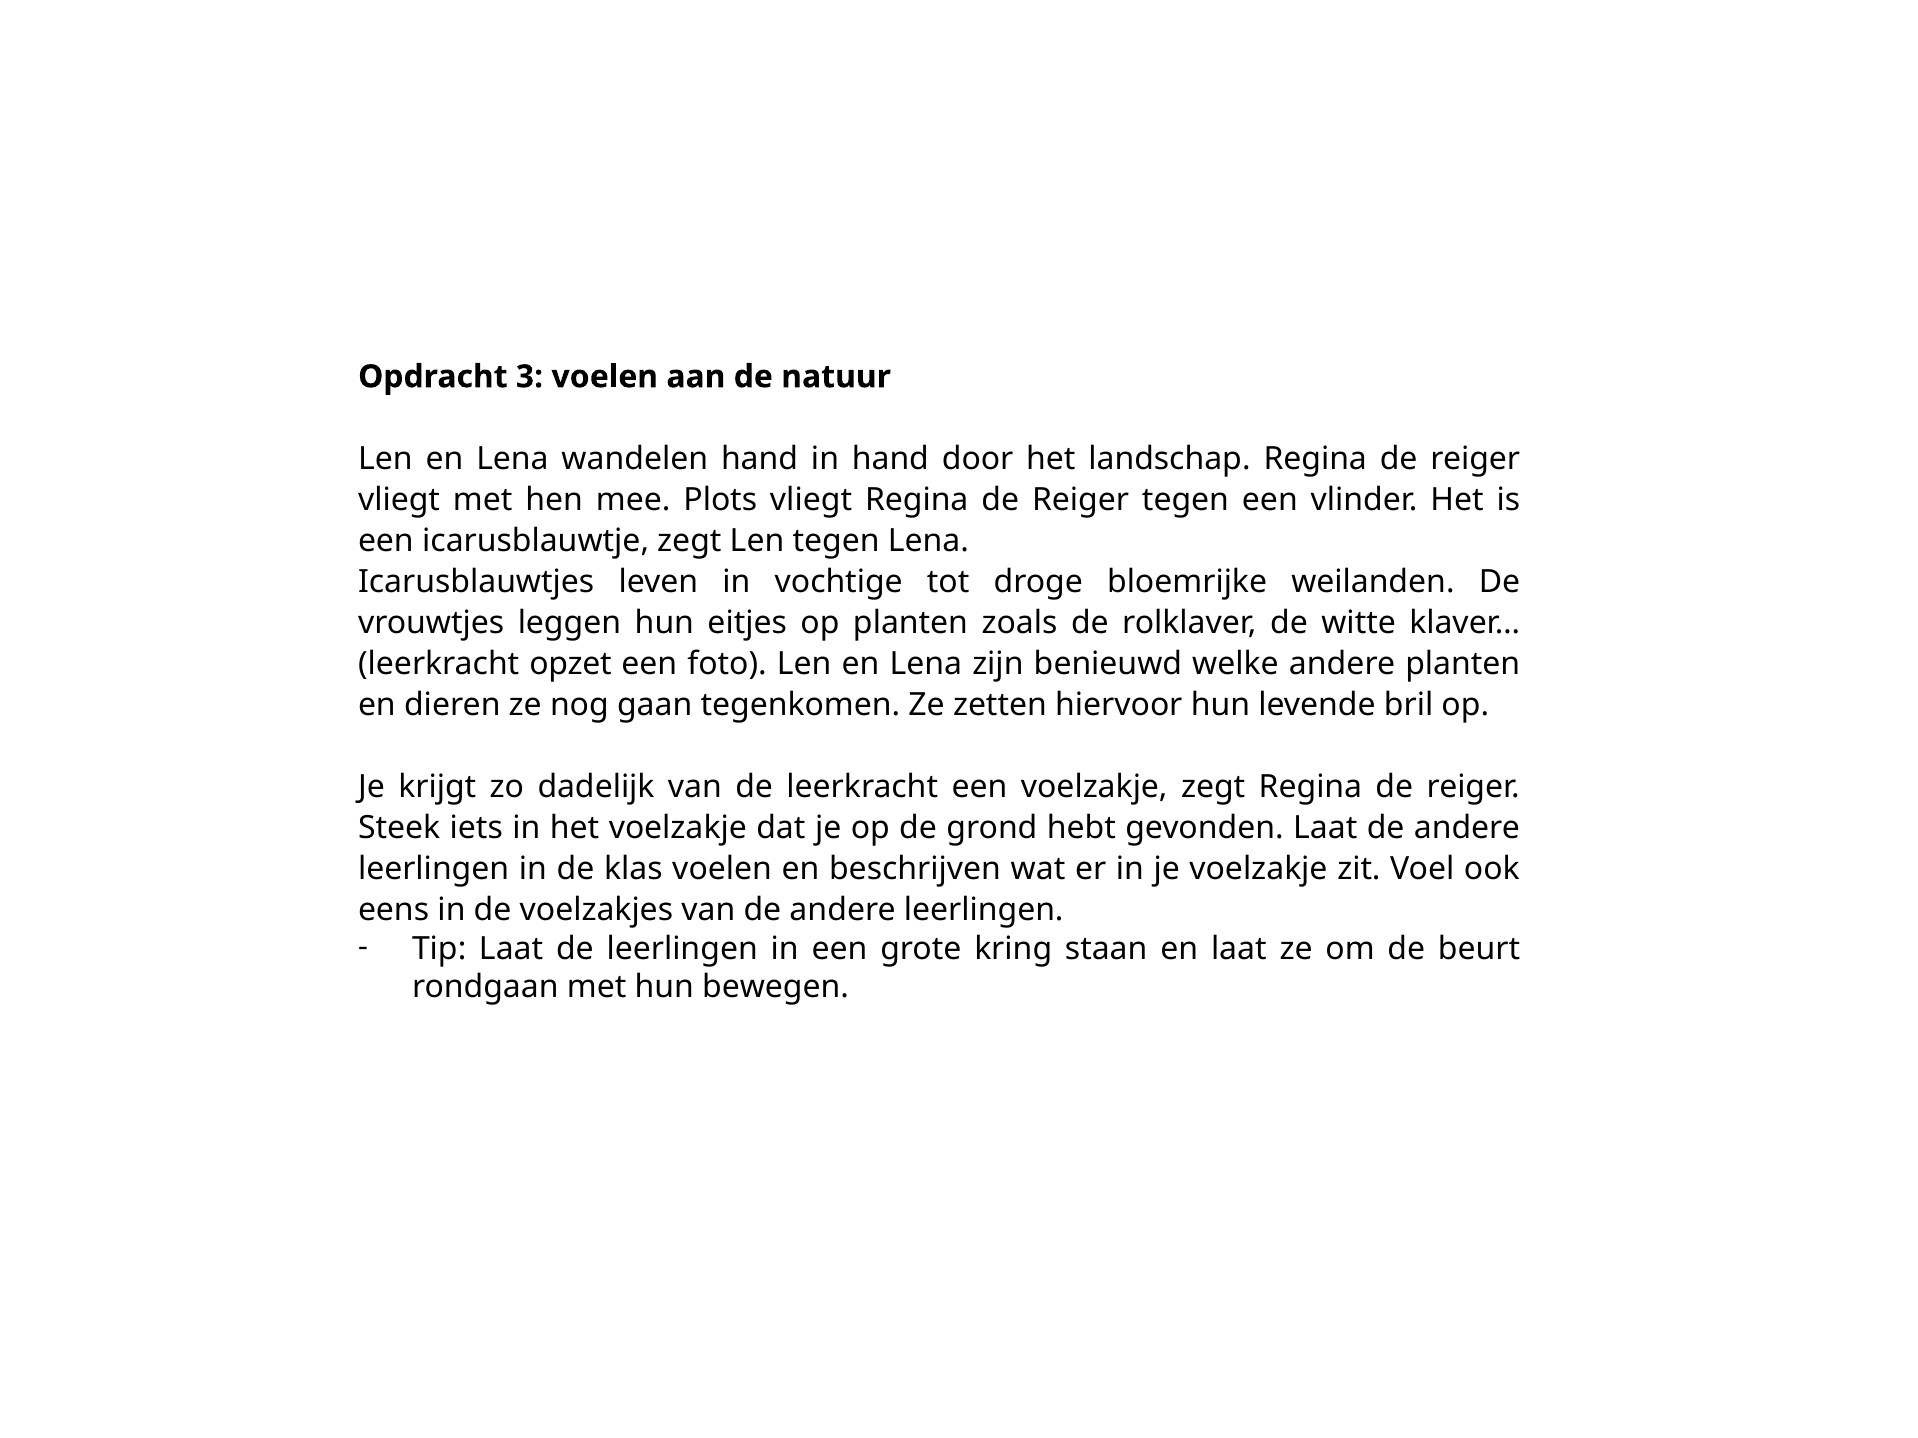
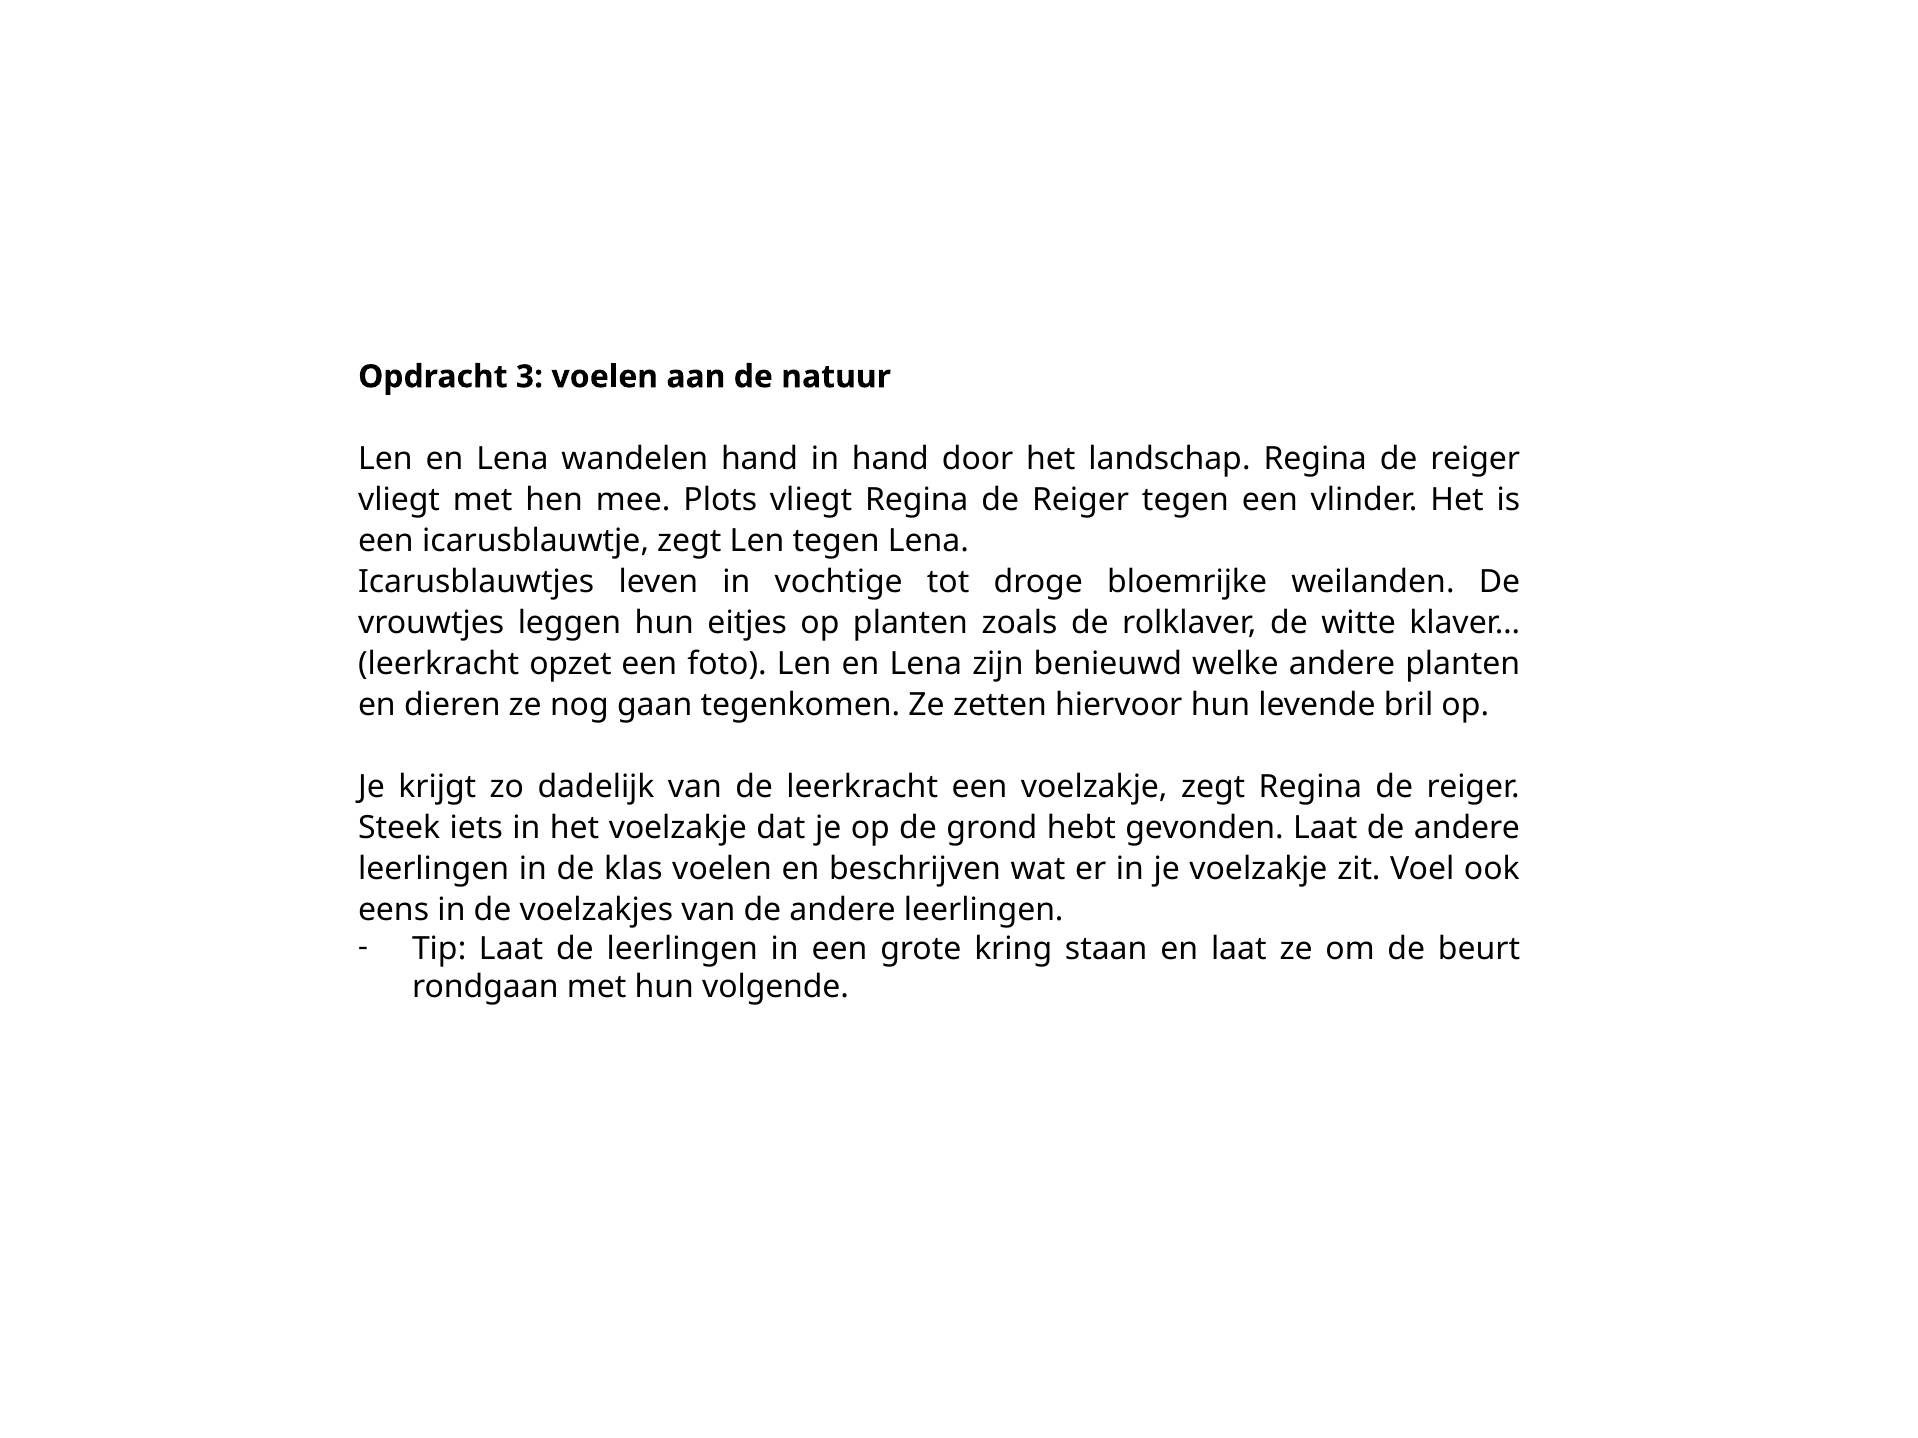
bewegen: bewegen -> volgende
